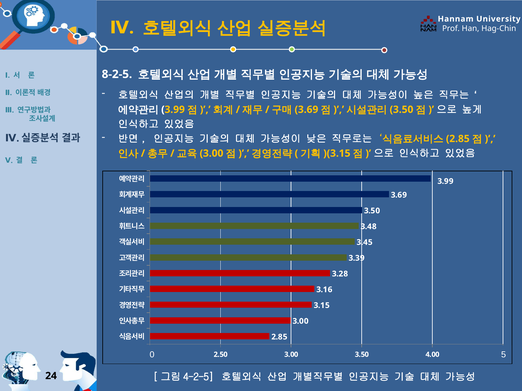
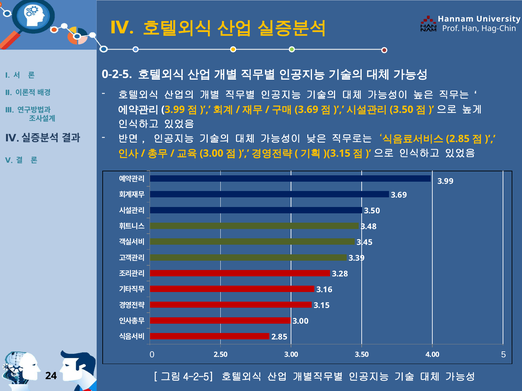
8-2-5: 8-2-5 -> 0-2-5
